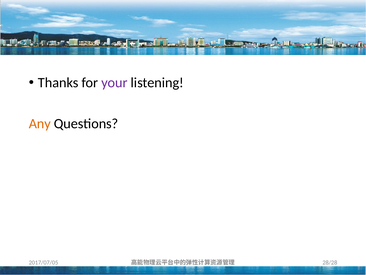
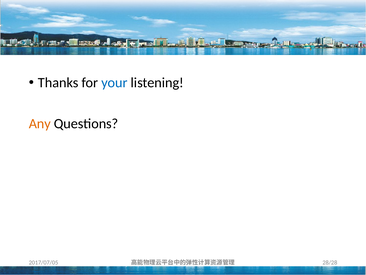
your colour: purple -> blue
